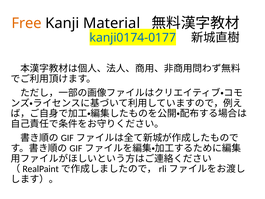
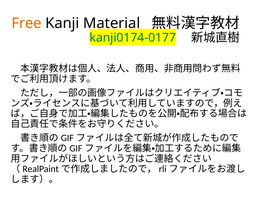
kanji0174-0177 colour: blue -> green
